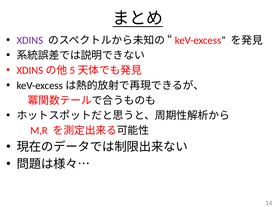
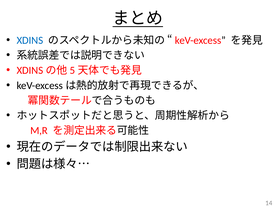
XDINS colour: purple -> blue
